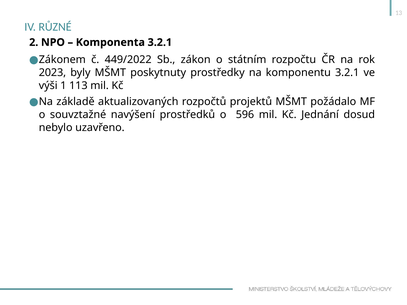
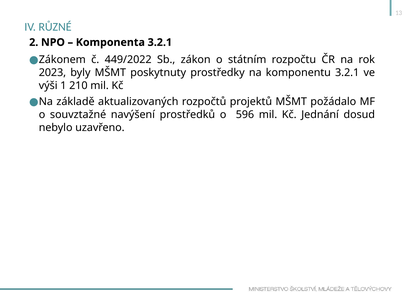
113: 113 -> 210
